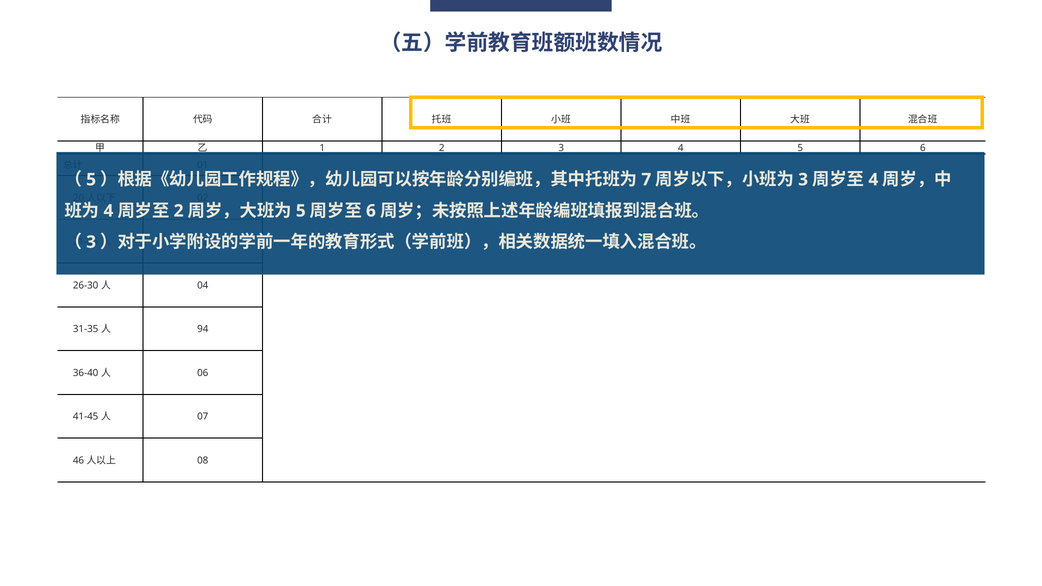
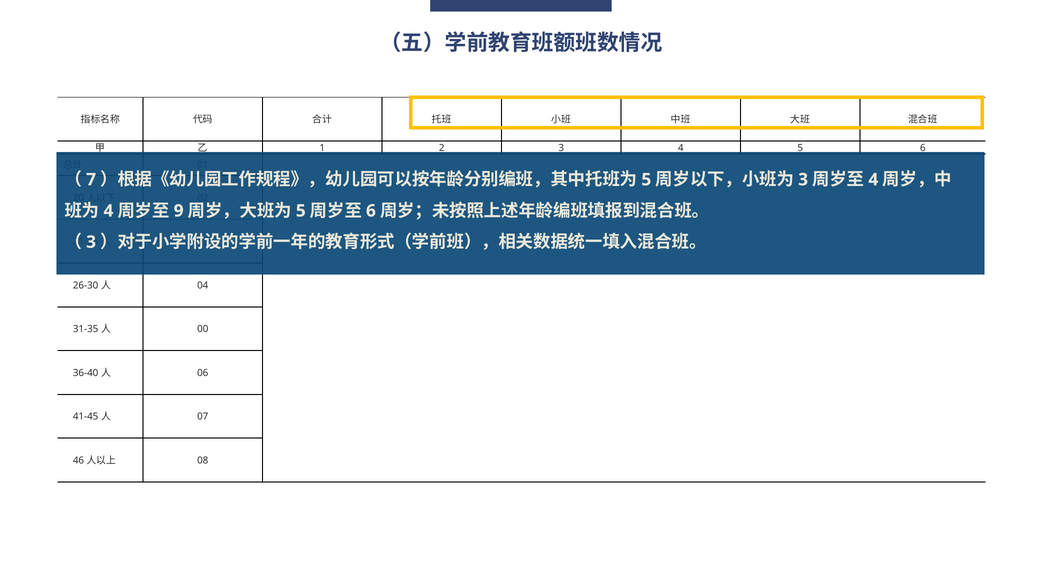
5 at (91, 180): 5 -> 7
7 at (646, 180): 7 -> 5
2 at (179, 211): 2 -> 9
94: 94 -> 00
